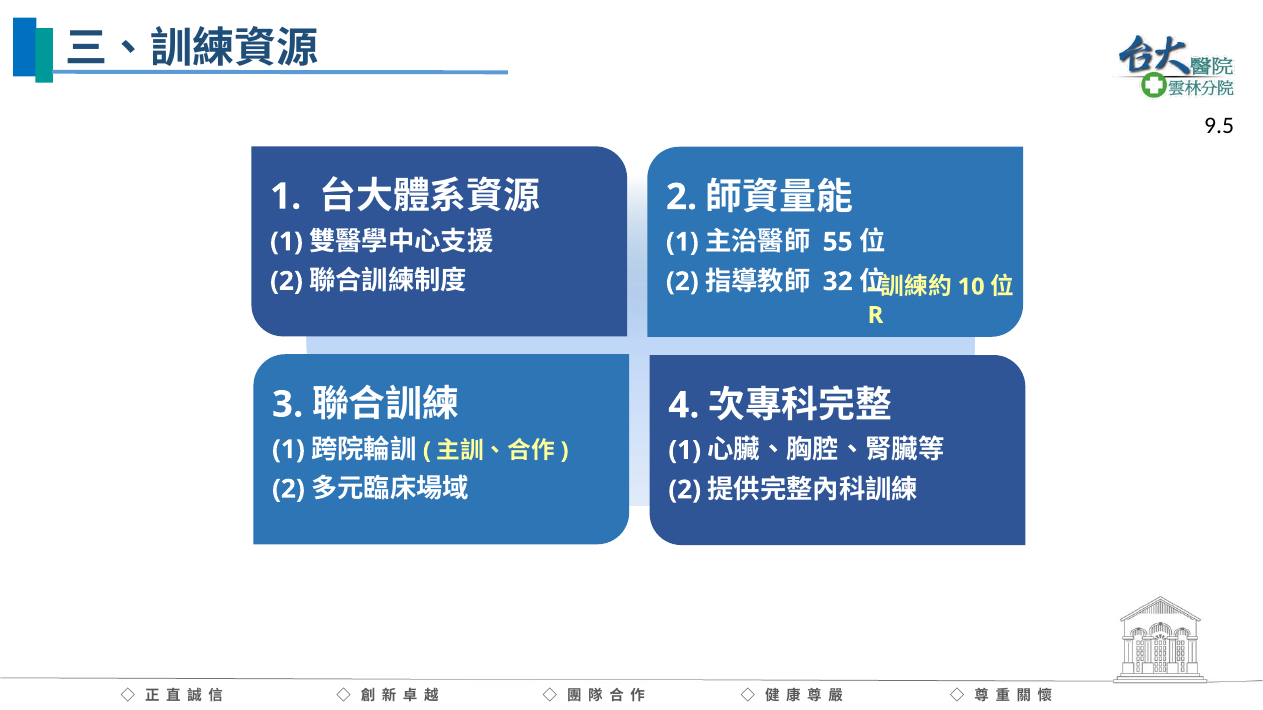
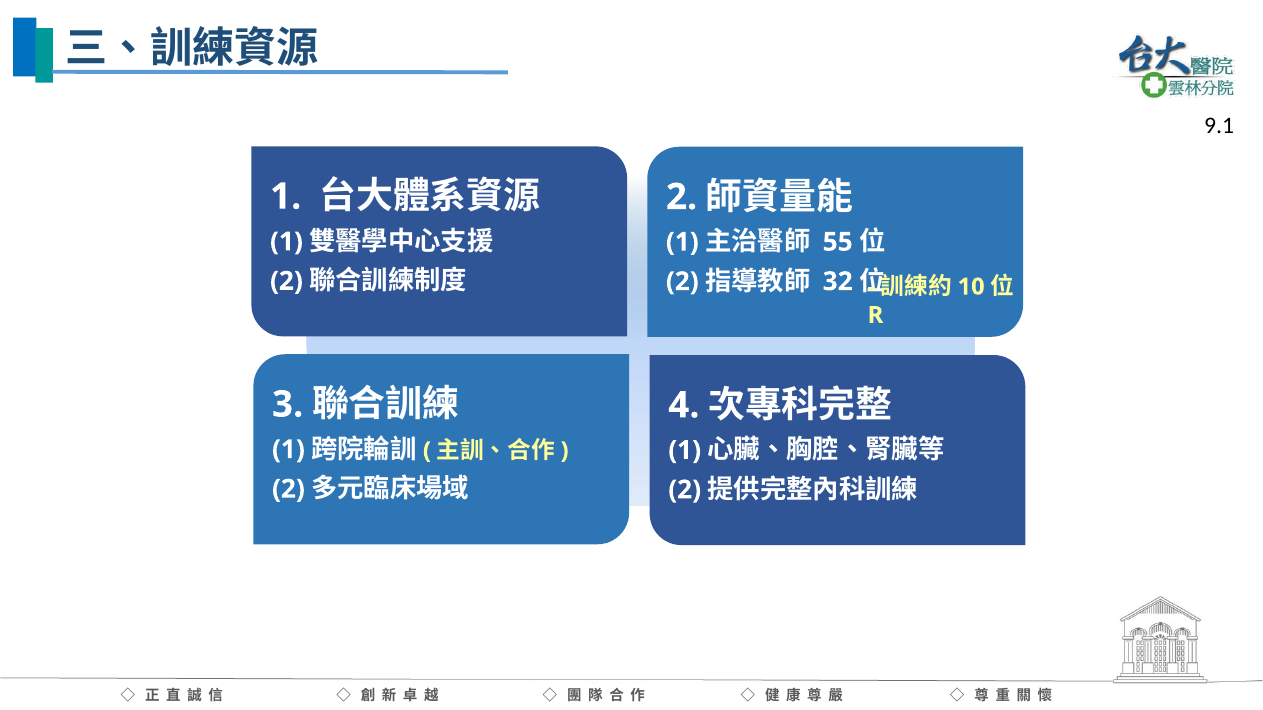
9.5: 9.5 -> 9.1
